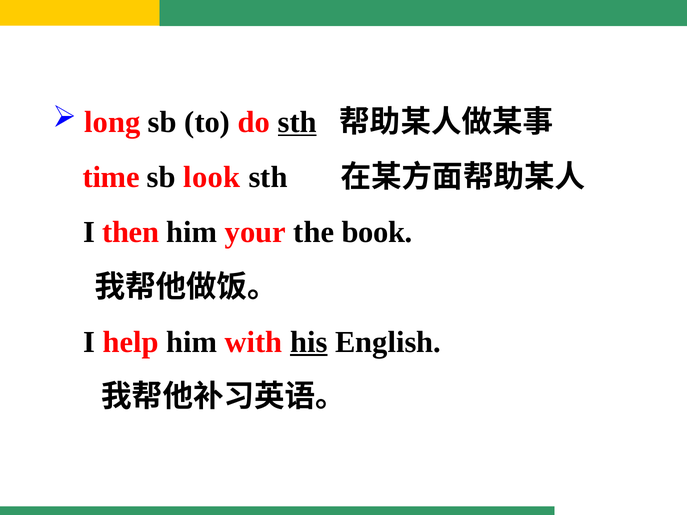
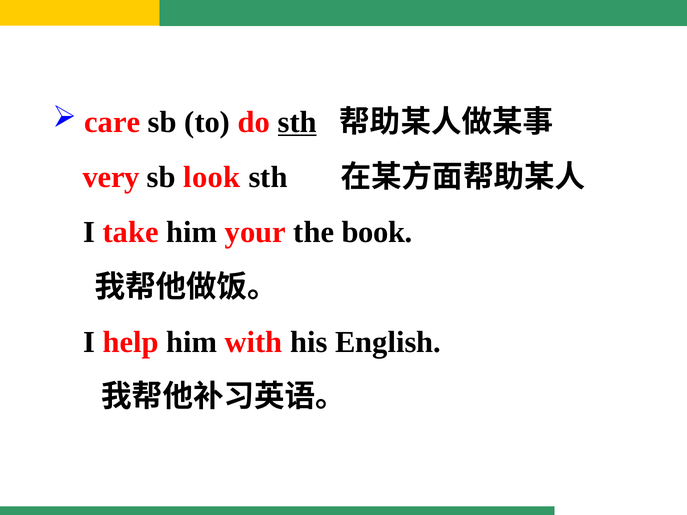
long: long -> care
time: time -> very
then: then -> take
his underline: present -> none
